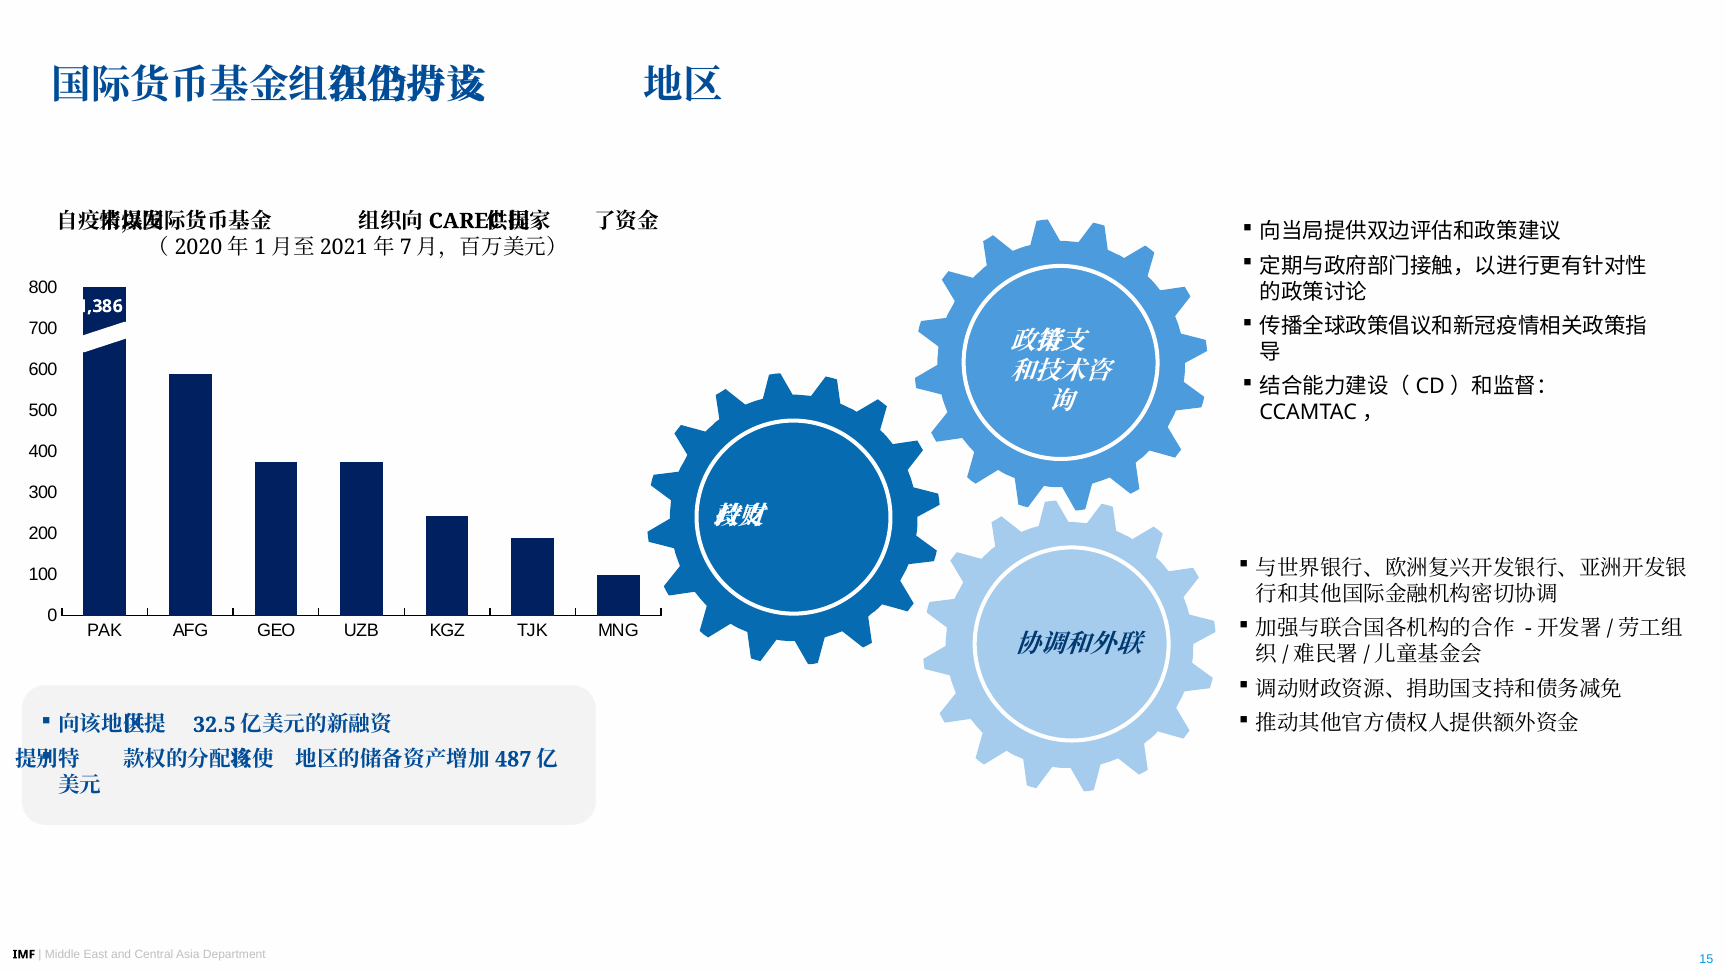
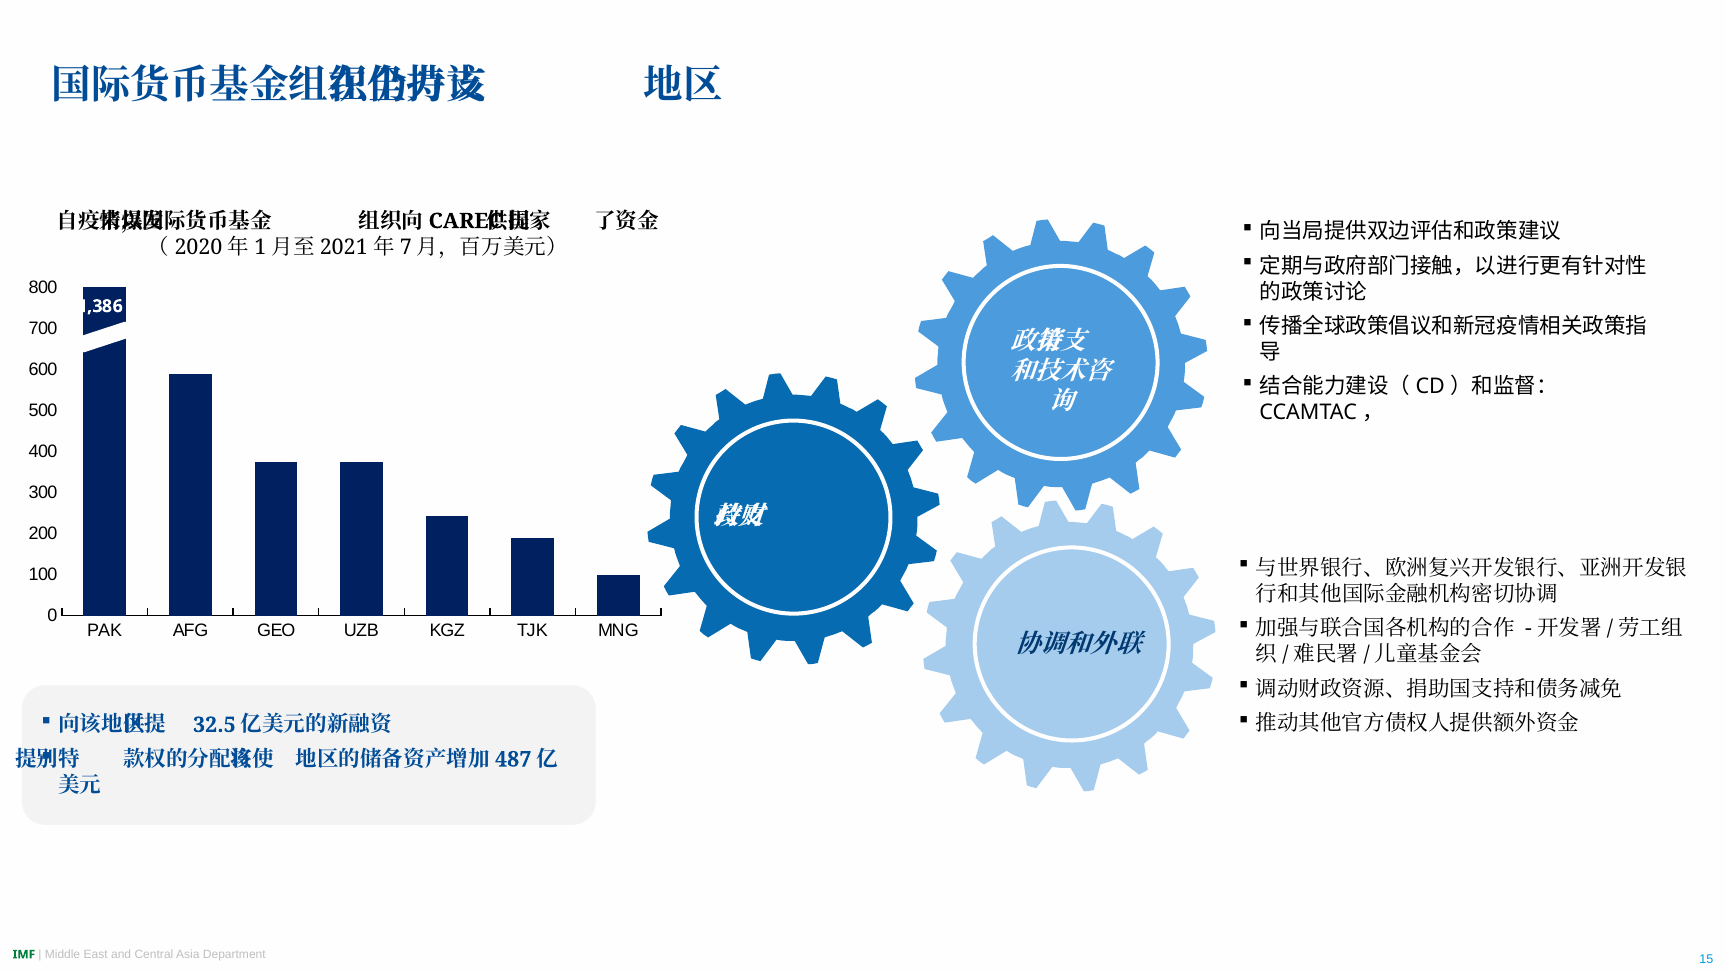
IMF colour: black -> green
